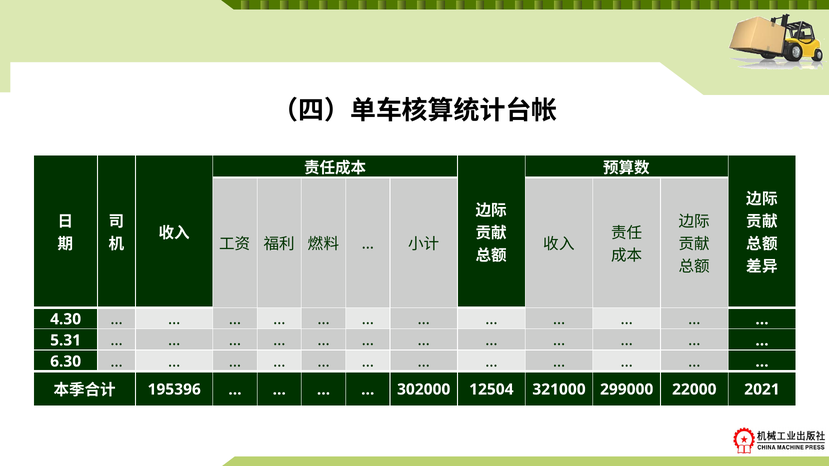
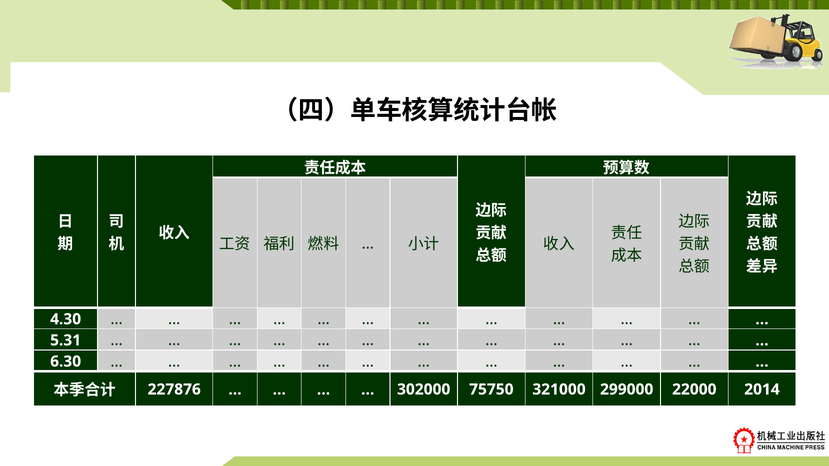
195396: 195396 -> 227876
12504: 12504 -> 75750
2021: 2021 -> 2014
